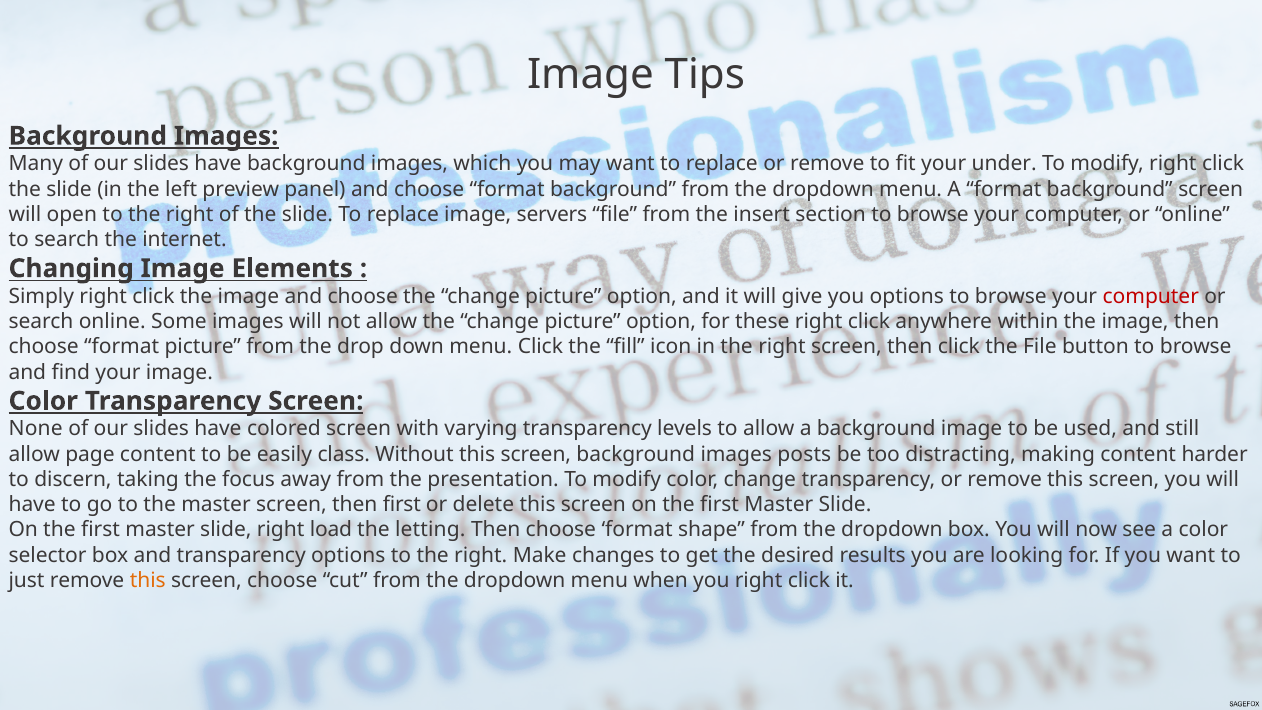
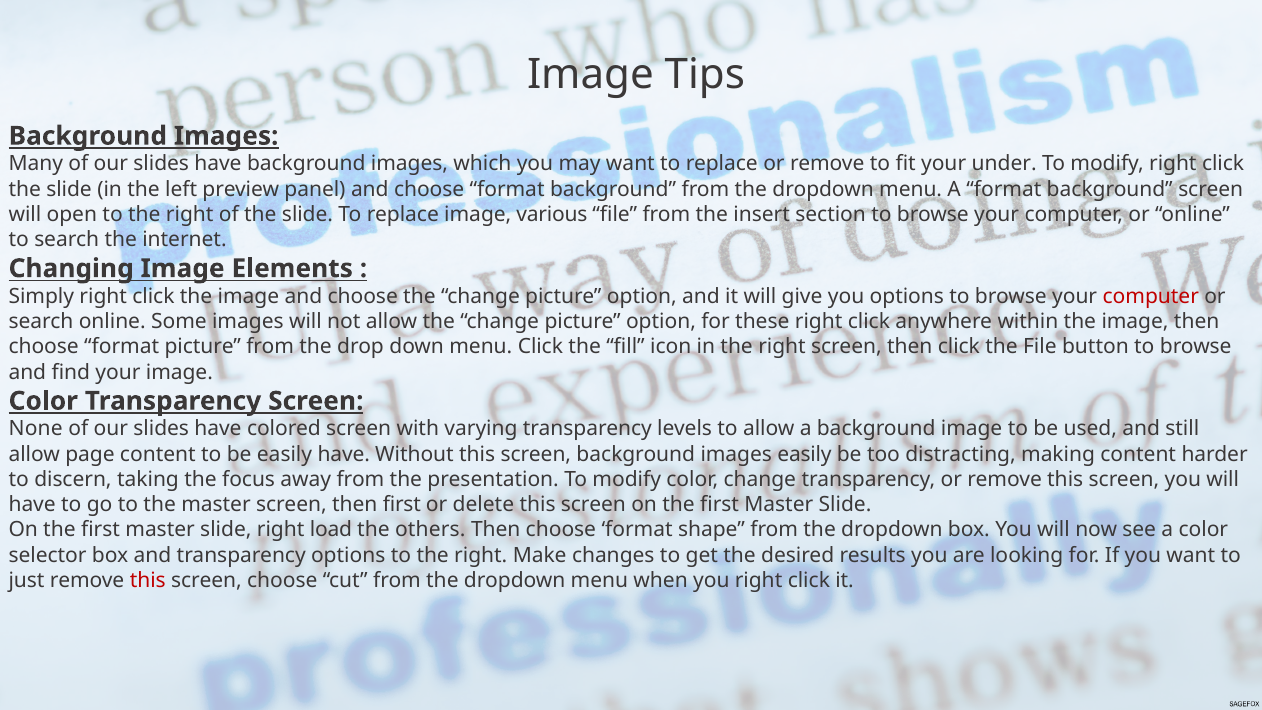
servers: servers -> various
easily class: class -> have
images posts: posts -> easily
letting: letting -> others
this at (148, 580) colour: orange -> red
